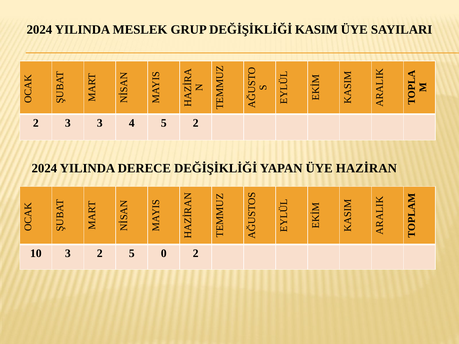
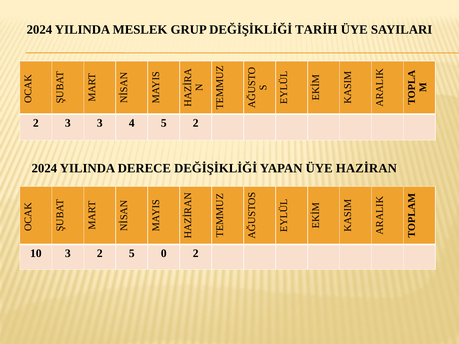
KASIM: KASIM -> TARİH
